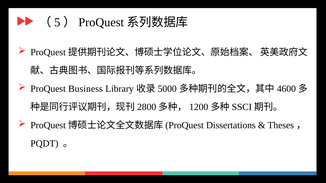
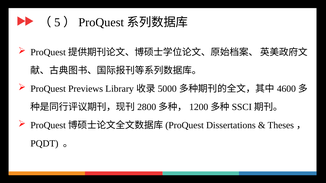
Business: Business -> Previews
